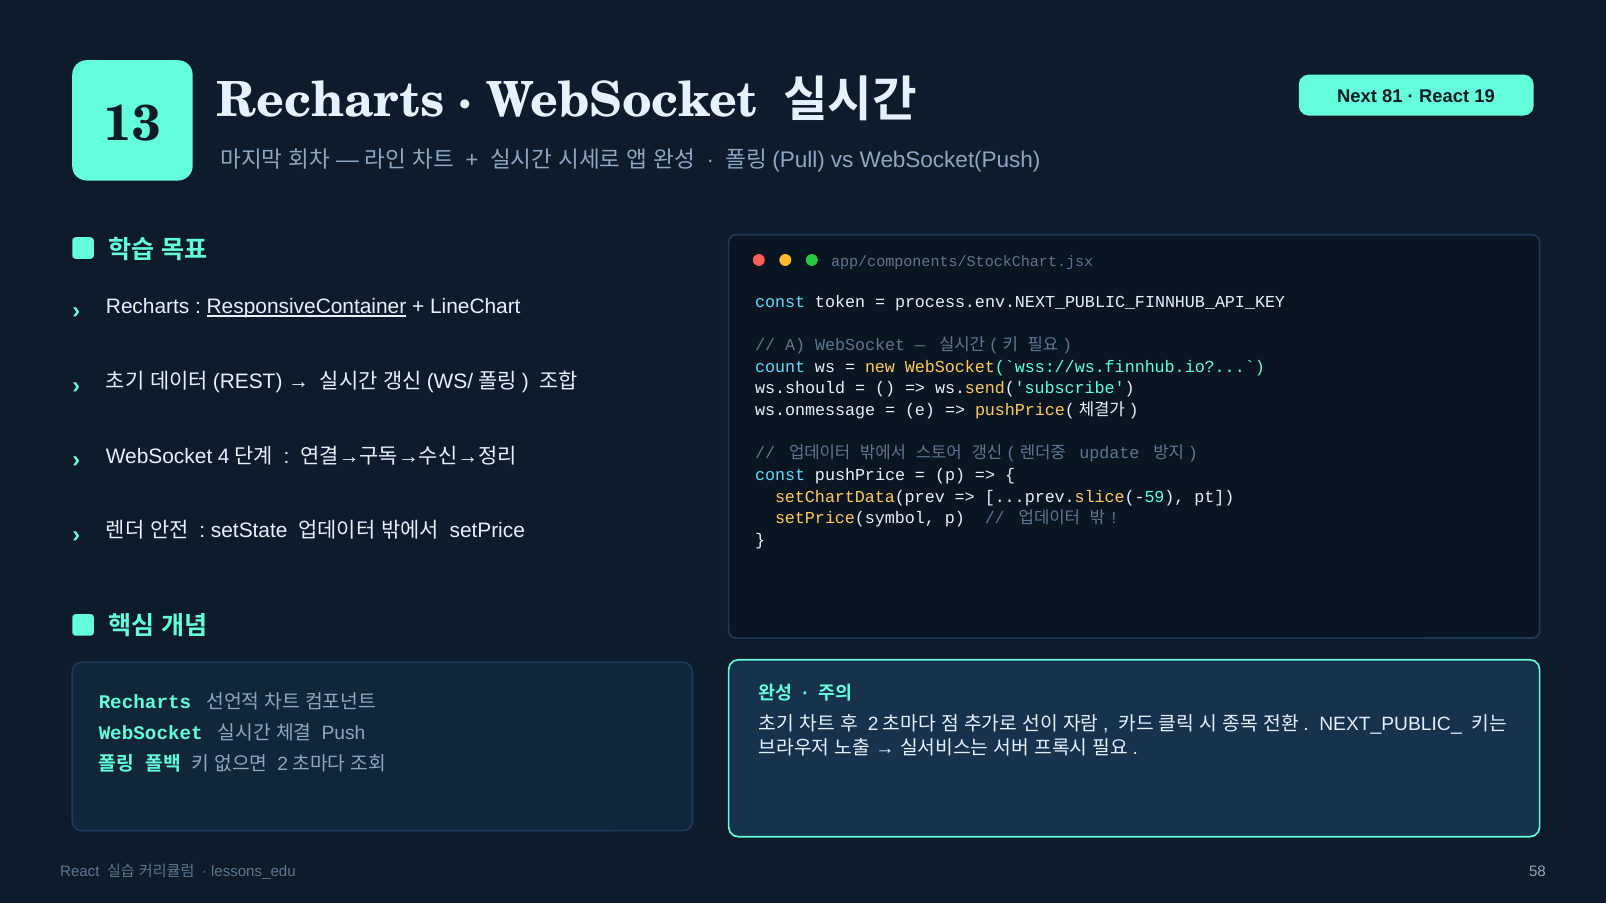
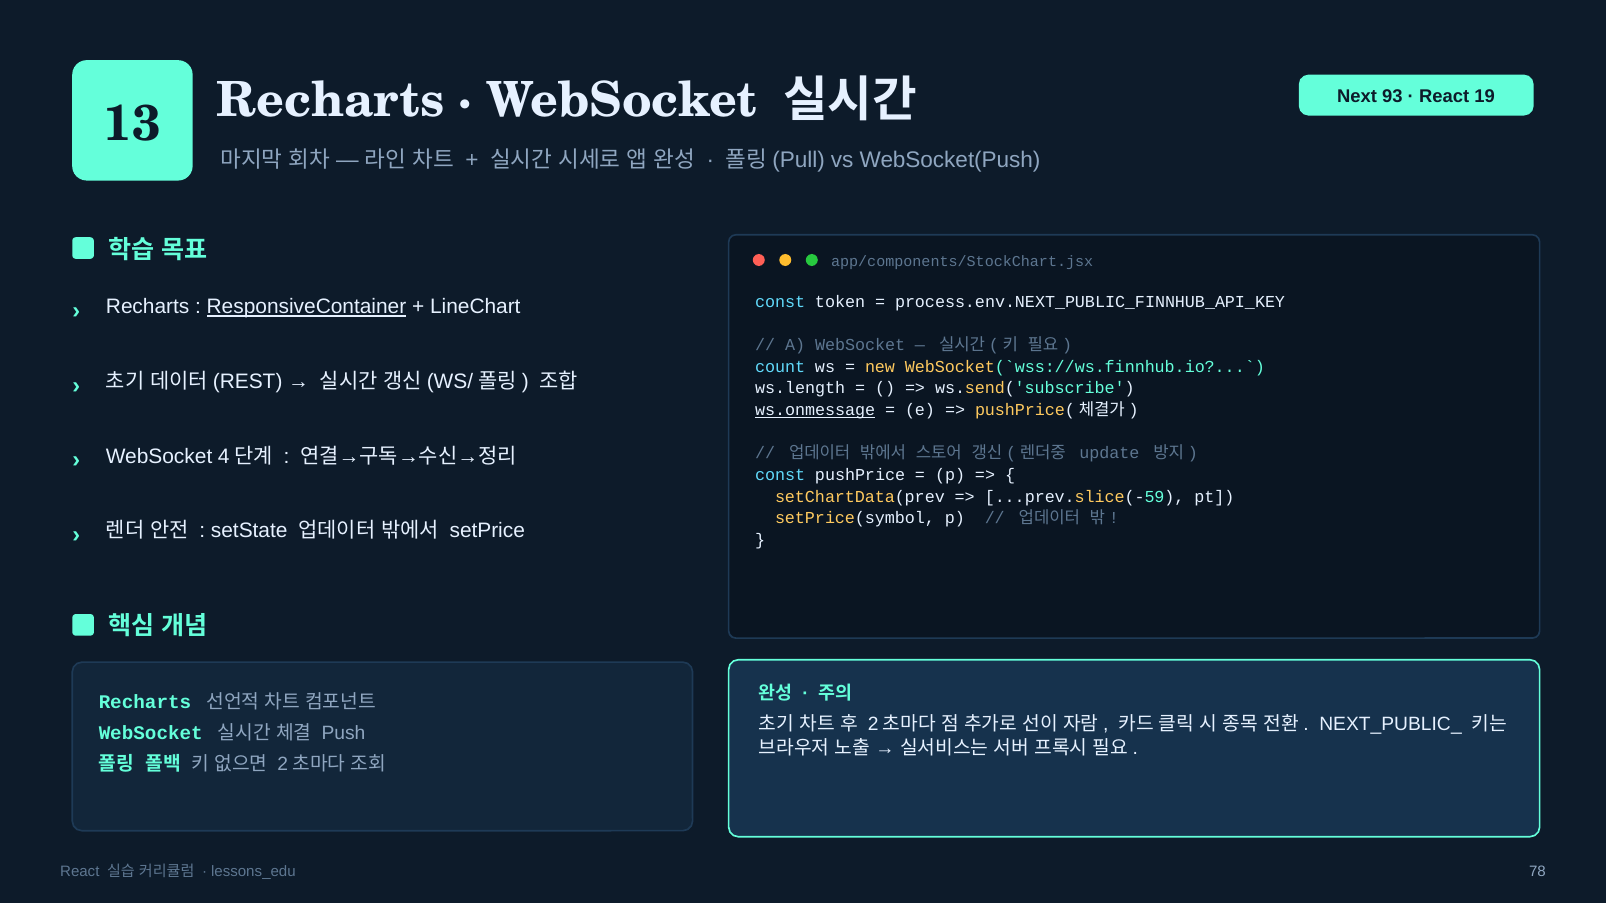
81: 81 -> 93
ws.should: ws.should -> ws.length
ws.onmessage underline: none -> present
58: 58 -> 78
